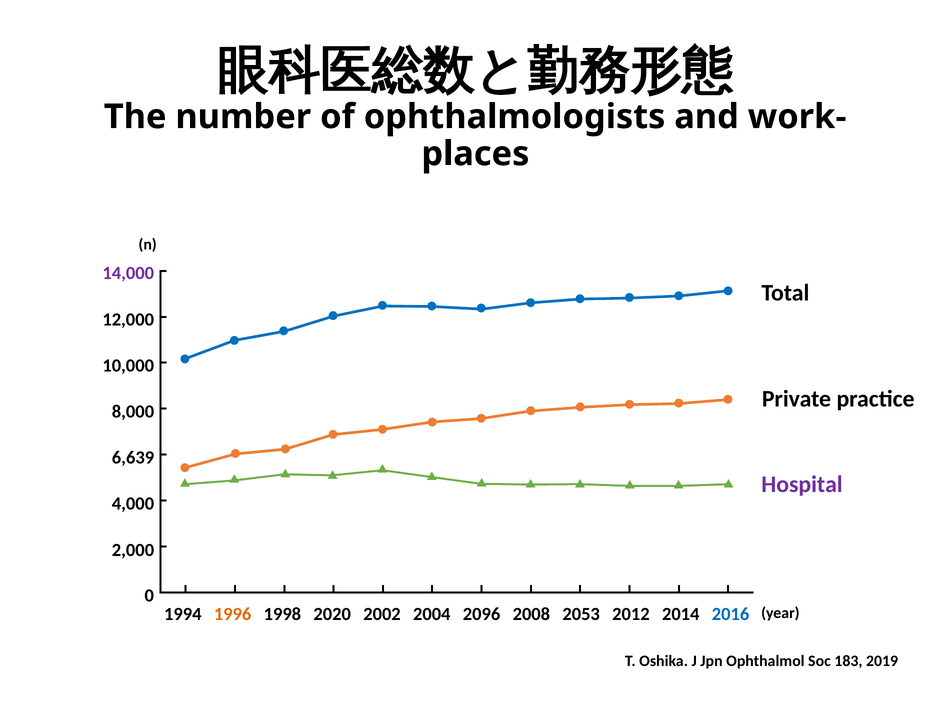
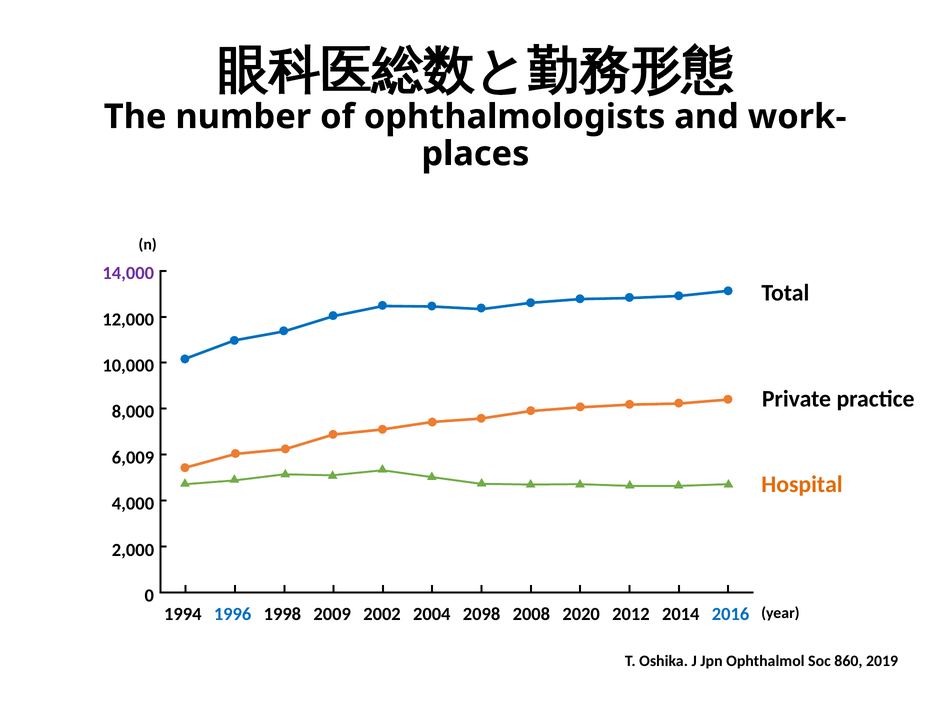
6,639: 6,639 -> 6,009
Hospital colour: purple -> orange
1996 colour: orange -> blue
2020: 2020 -> 2009
2096: 2096 -> 2098
2053: 2053 -> 2020
183: 183 -> 860
